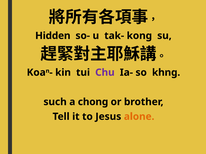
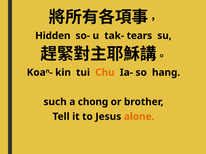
kong: kong -> tears
Chu colour: purple -> orange
khng: khng -> hang
